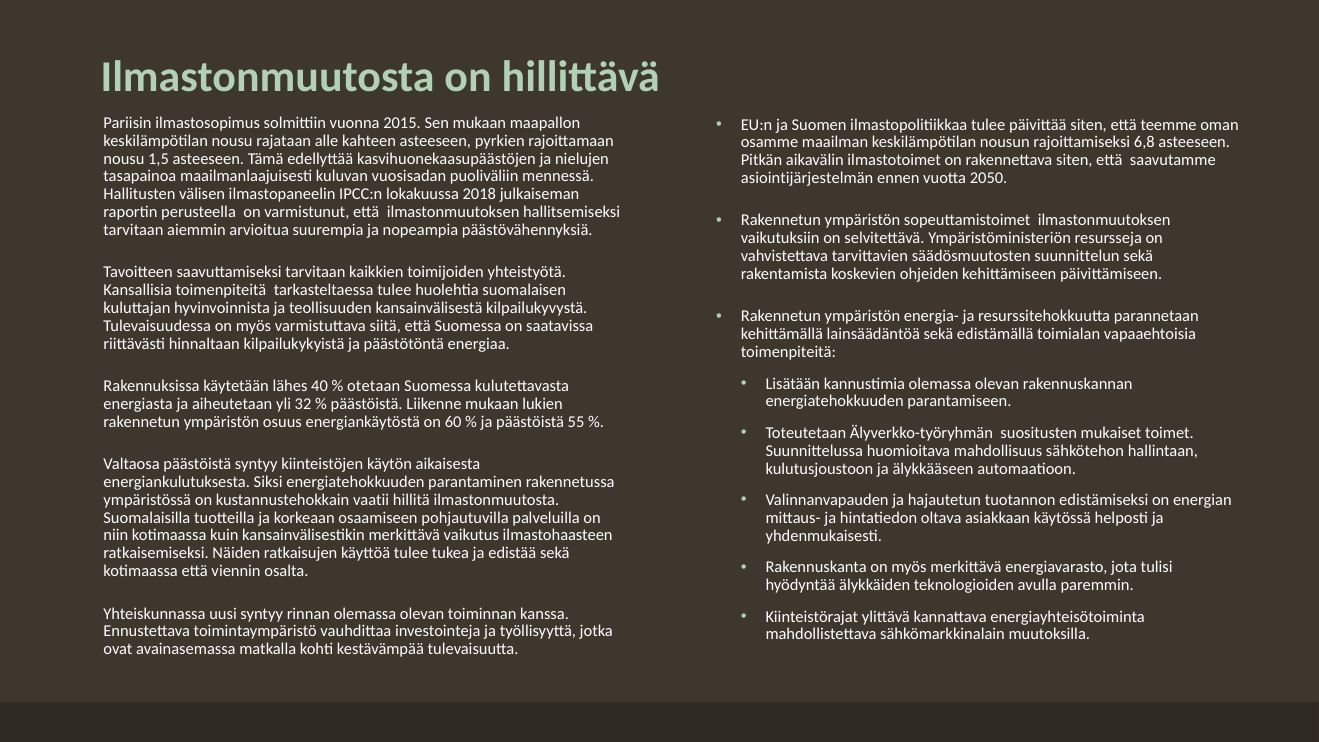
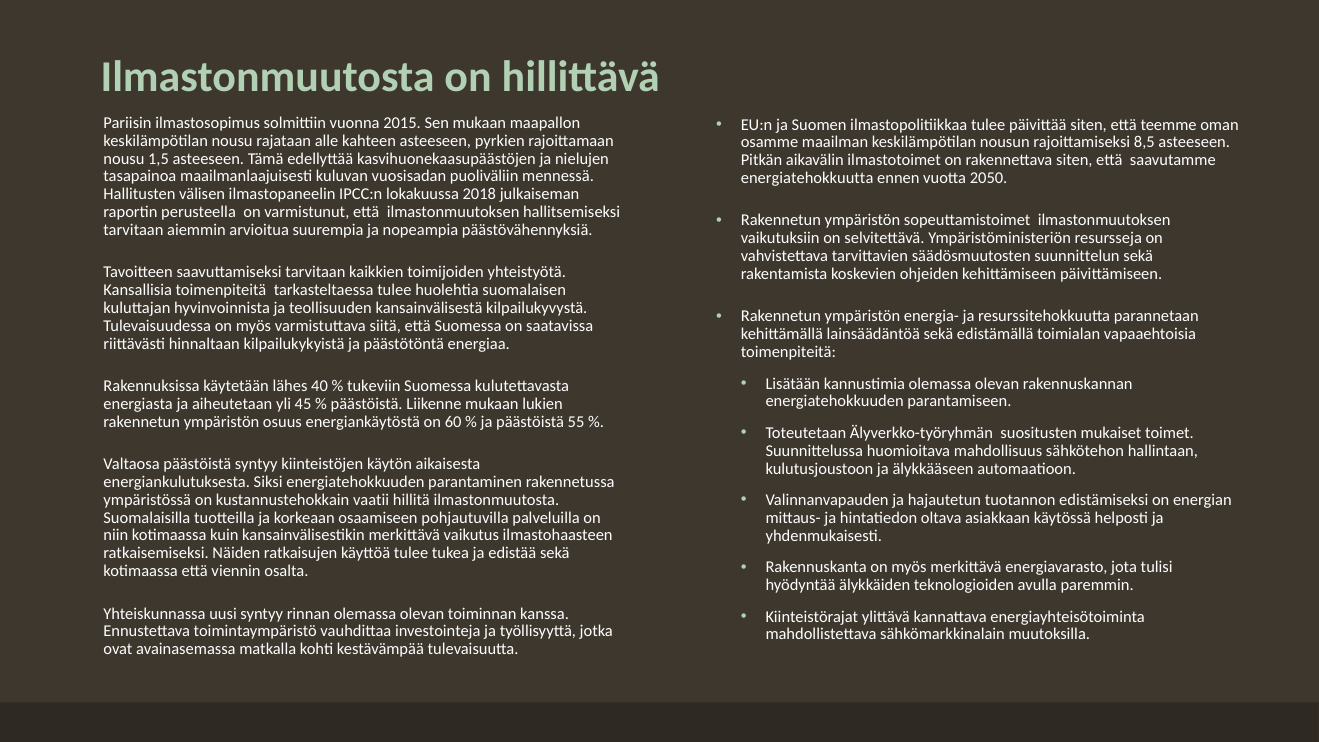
6,8: 6,8 -> 8,5
asiointijärjestelmän: asiointijärjestelmän -> energiatehokkuutta
otetaan: otetaan -> tukeviin
32: 32 -> 45
